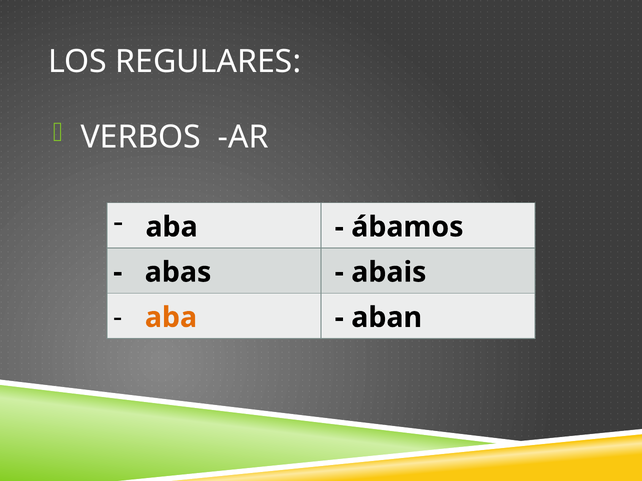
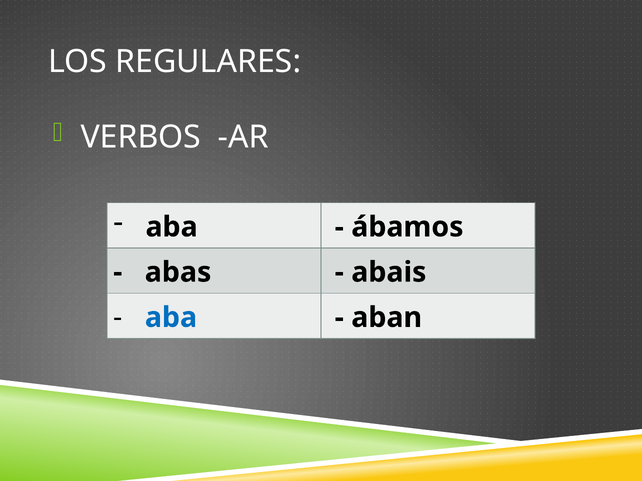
aba at (171, 318) colour: orange -> blue
